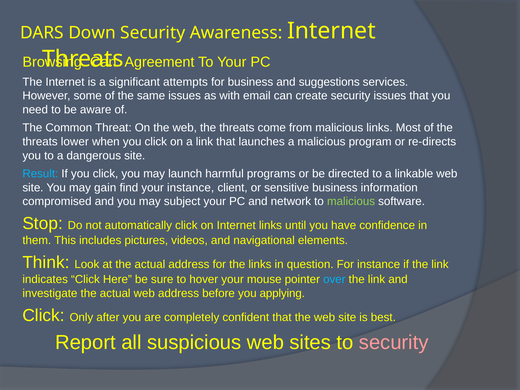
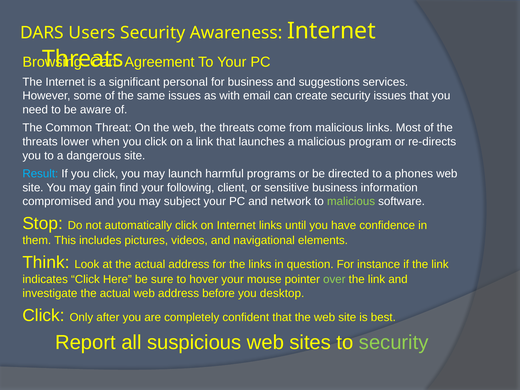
Down: Down -> Users
attempts: attempts -> personal
linkable: linkable -> phones
your instance: instance -> following
over colour: light blue -> light green
applying: applying -> desktop
security at (394, 342) colour: pink -> light green
